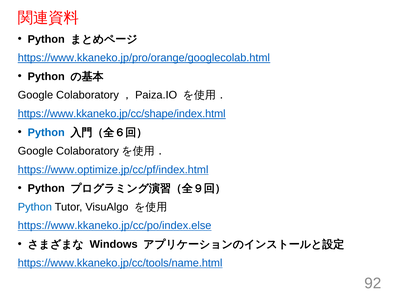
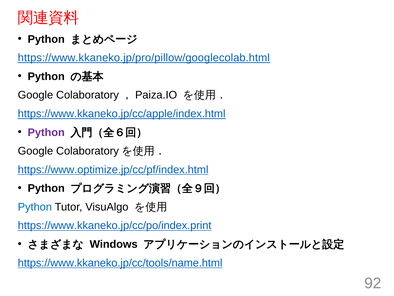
https://www.kkaneko.jp/pro/orange/googlecolab.html: https://www.kkaneko.jp/pro/orange/googlecolab.html -> https://www.kkaneko.jp/pro/pillow/googlecolab.html
https://www.kkaneko.jp/cc/shape/index.html: https://www.kkaneko.jp/cc/shape/index.html -> https://www.kkaneko.jp/cc/apple/index.html
Python at (46, 132) colour: blue -> purple
https://www.kkaneko.jp/cc/po/index.else: https://www.kkaneko.jp/cc/po/index.else -> https://www.kkaneko.jp/cc/po/index.print
